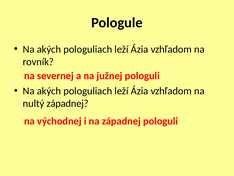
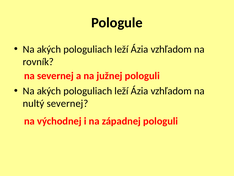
nultý západnej: západnej -> severnej
